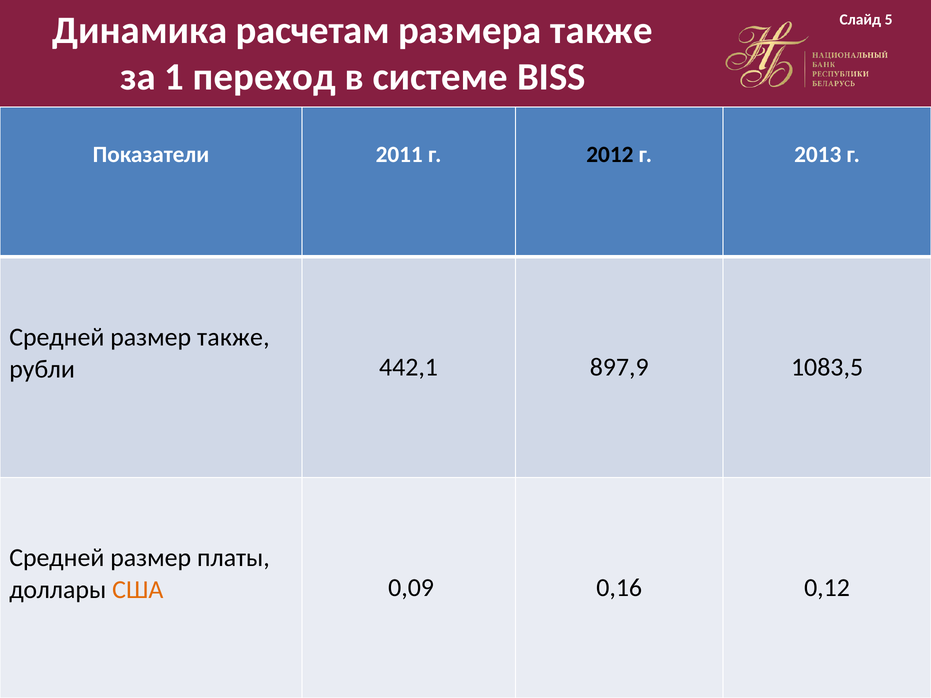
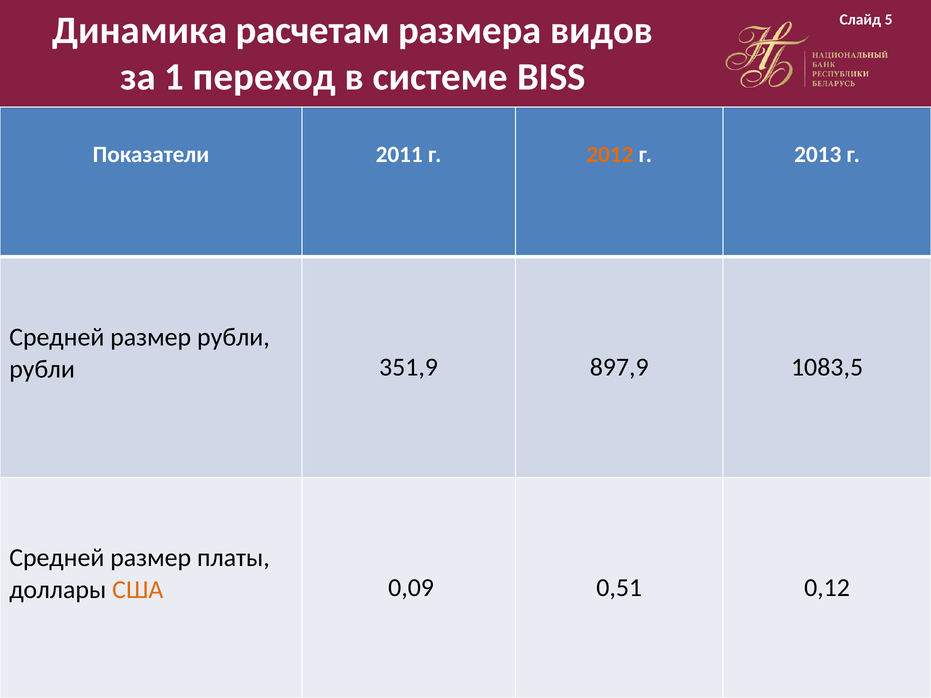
размера также: также -> видов
2012 colour: black -> orange
размер также: также -> рубли
442,1: 442,1 -> 351,9
0,16: 0,16 -> 0,51
